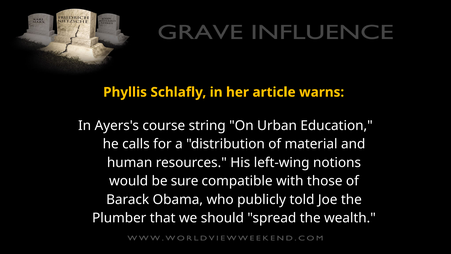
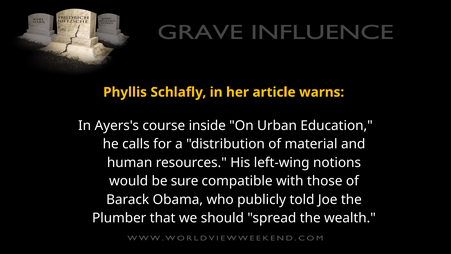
string: string -> inside
